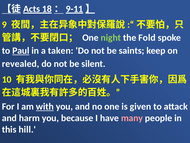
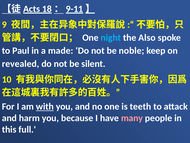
night colour: light green -> light blue
Fold: Fold -> Also
Paul underline: present -> none
taken: taken -> made
saints: saints -> noble
given: given -> teeth
hill: hill -> full
